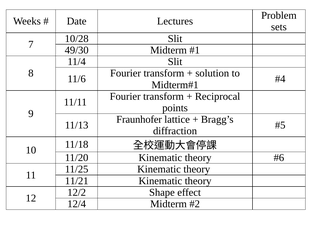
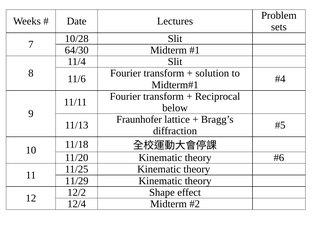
49/30: 49/30 -> 64/30
points: points -> below
11/21: 11/21 -> 11/29
